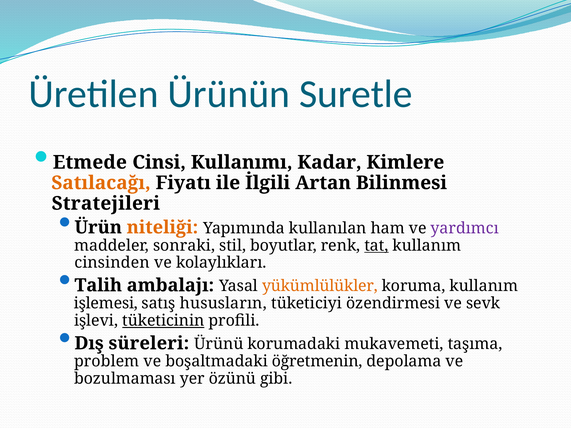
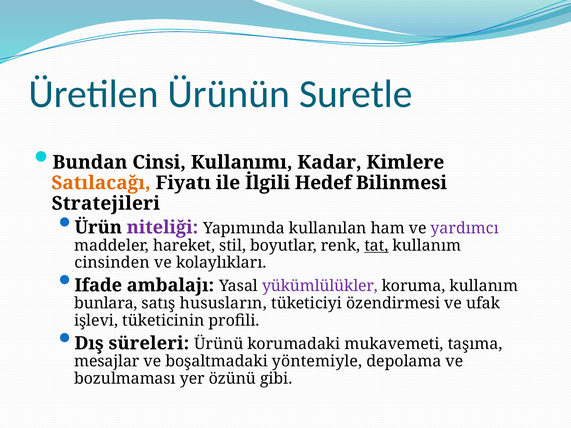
Etmede: Etmede -> Bundan
Artan: Artan -> Hedef
niteliği colour: orange -> purple
sonraki: sonraki -> hareket
Talih: Talih -> Ifade
yükümlülükler colour: orange -> purple
işlemesi: işlemesi -> bunlara
sevk: sevk -> ufak
tüketicinin underline: present -> none
problem: problem -> mesajlar
öğretmenin: öğretmenin -> yöntemiyle
